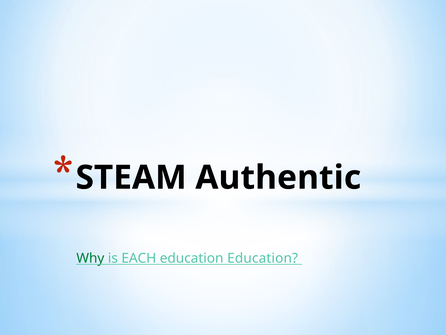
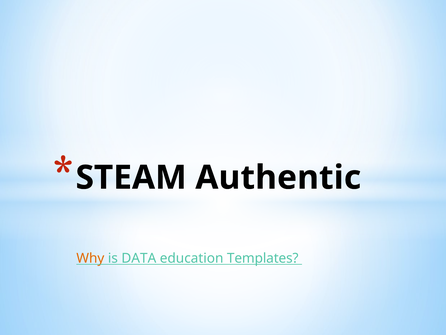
Why colour: green -> orange
EACH: EACH -> DATA
education Education: Education -> Templates
